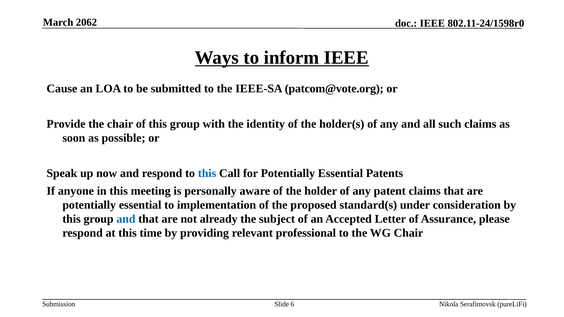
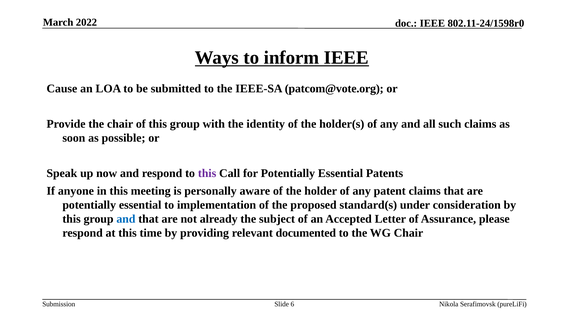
2062: 2062 -> 2022
this at (207, 173) colour: blue -> purple
professional: professional -> documented
